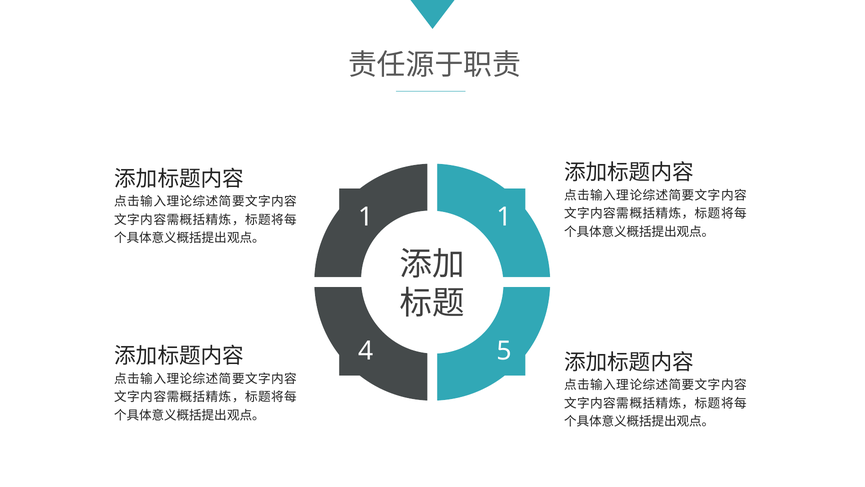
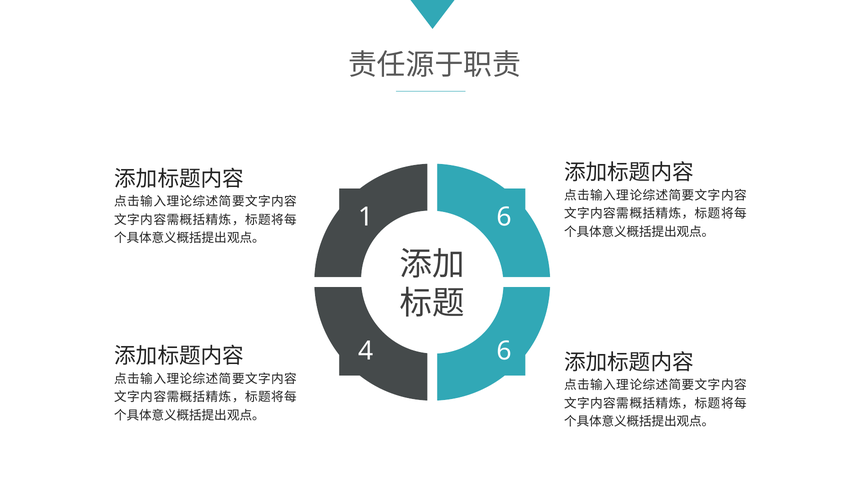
1 1: 1 -> 6
4 5: 5 -> 6
